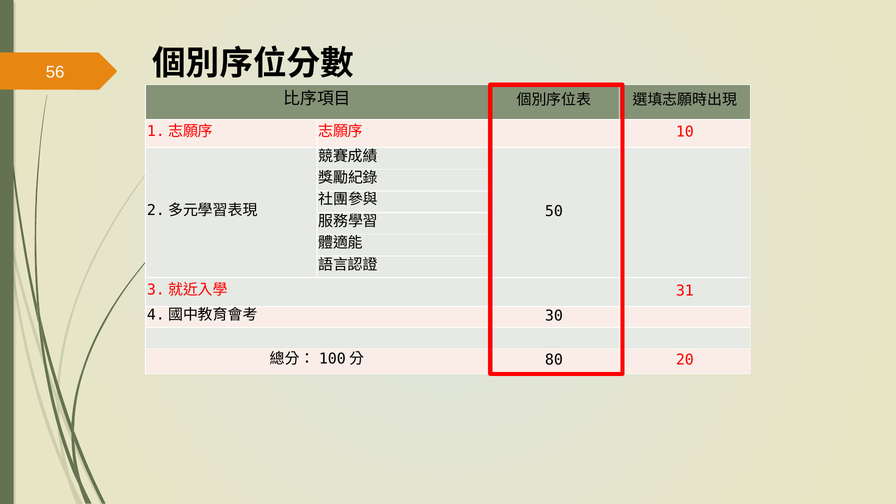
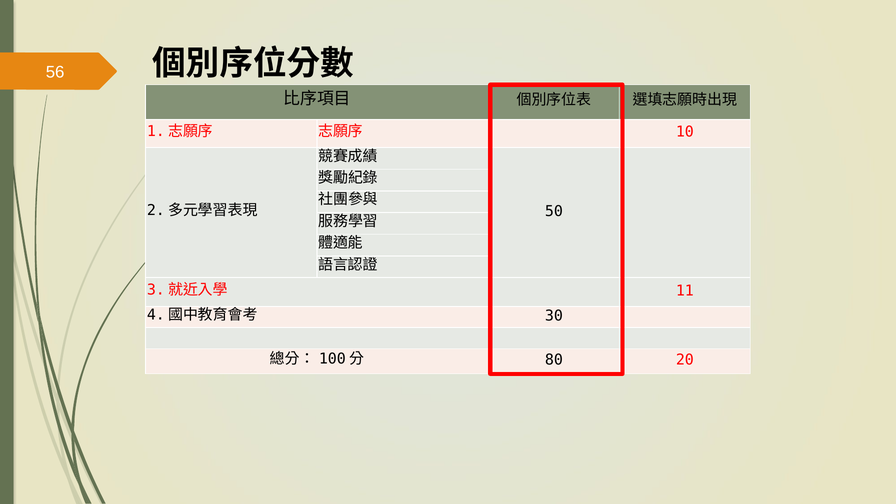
31: 31 -> 11
